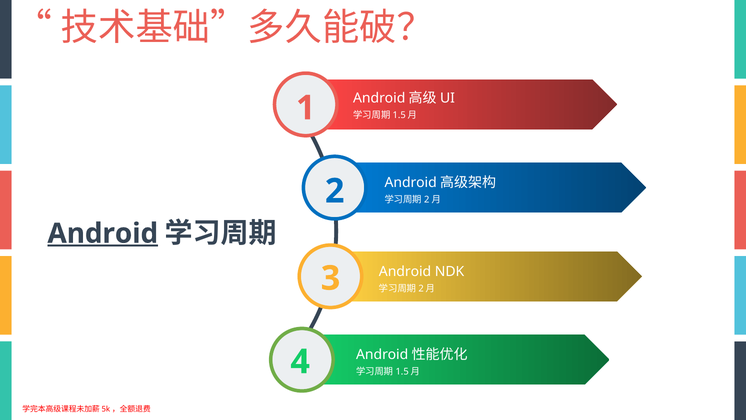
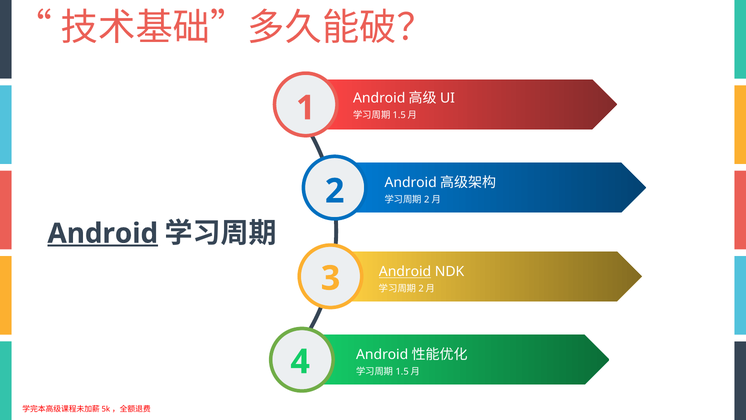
Android at (405, 272) underline: none -> present
